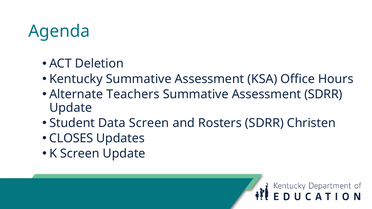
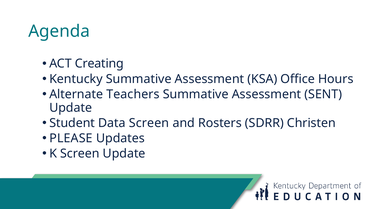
Deletion: Deletion -> Creating
Assessment SDRR: SDRR -> SENT
CLOSES: CLOSES -> PLEASE
